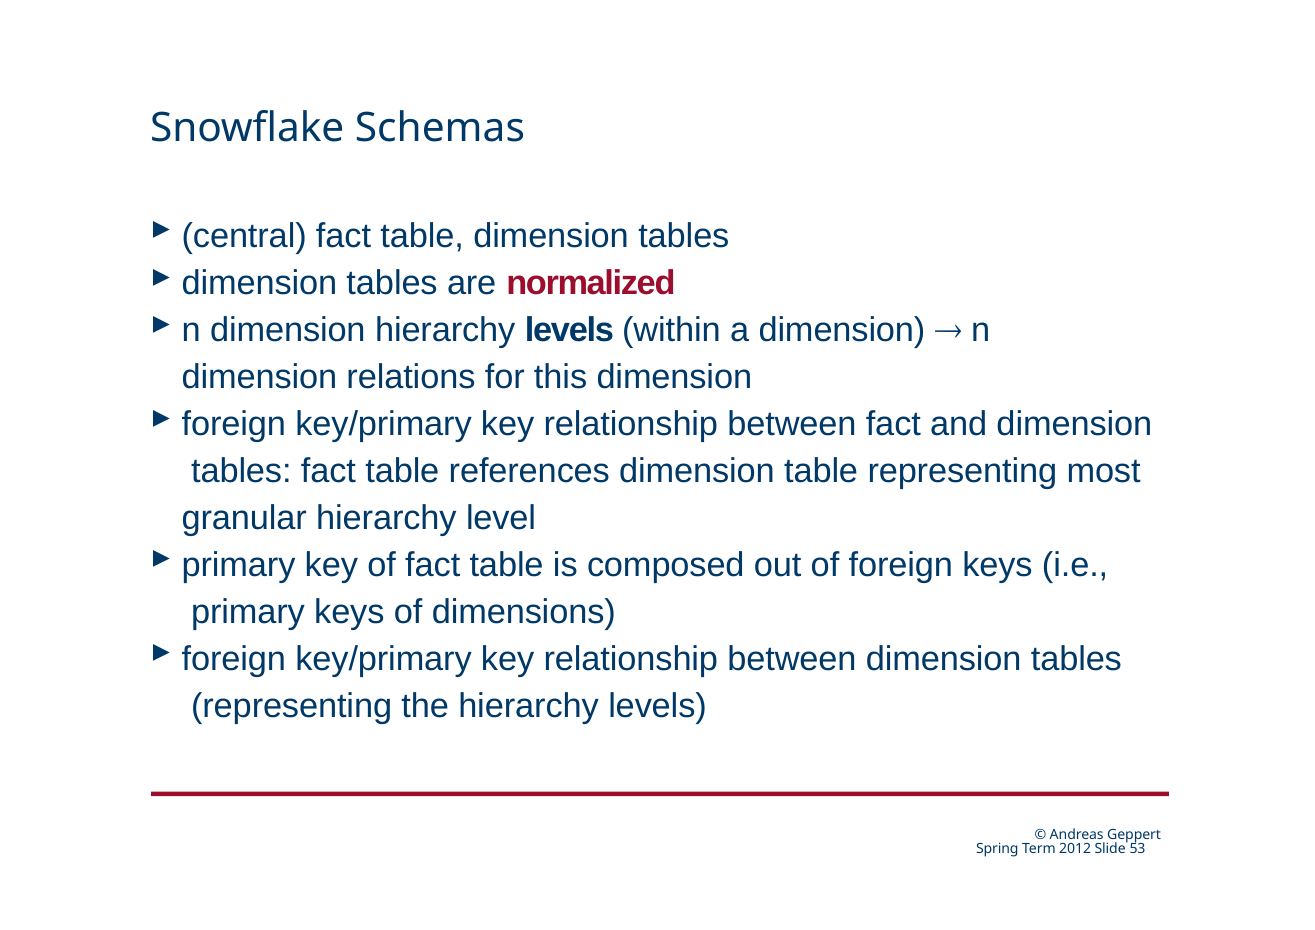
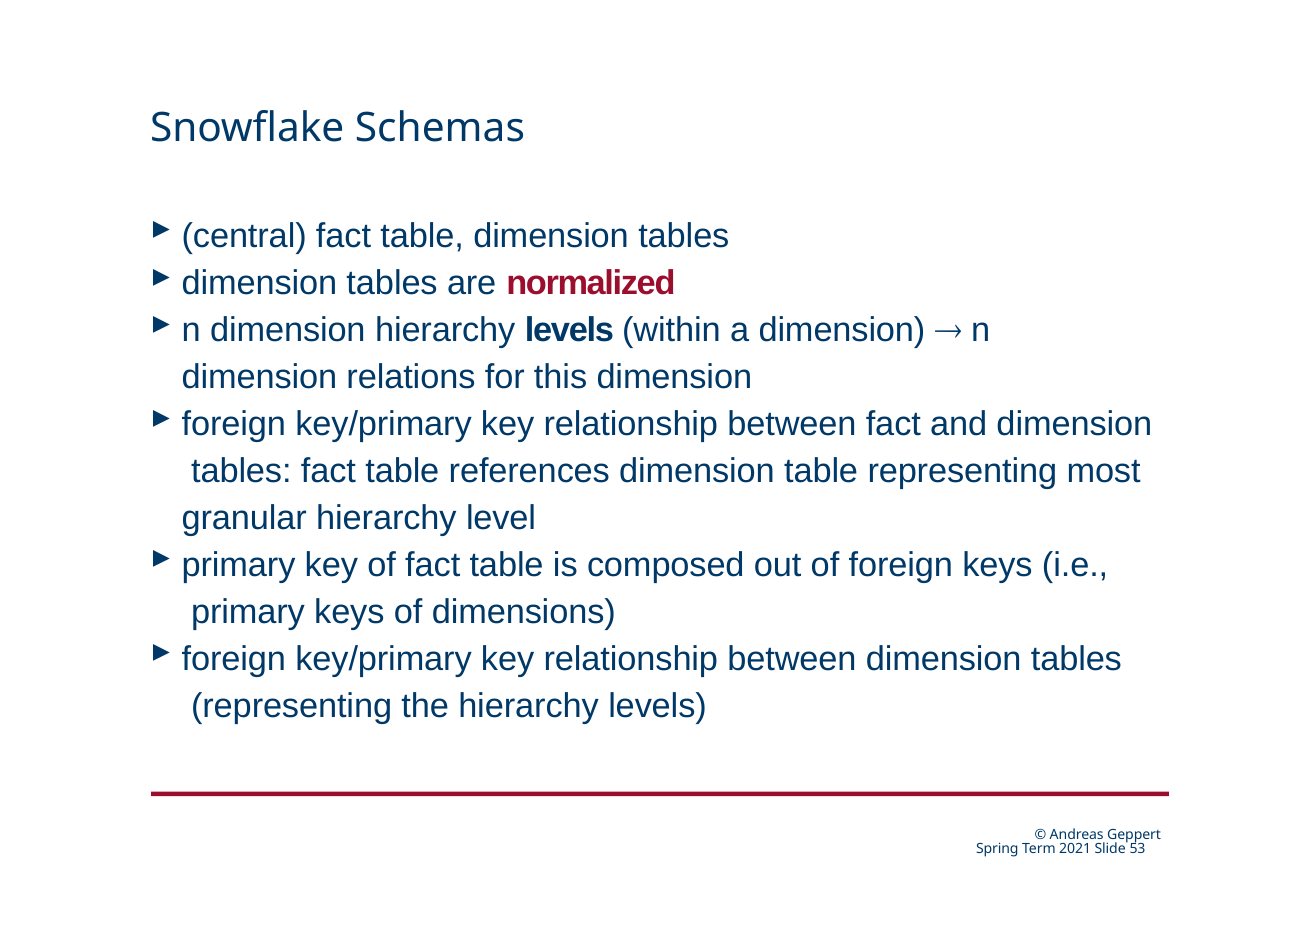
2012: 2012 -> 2021
